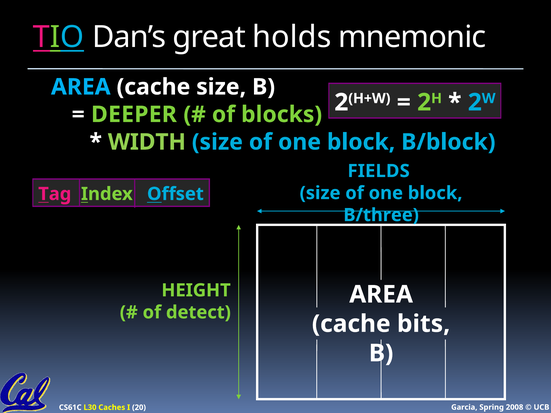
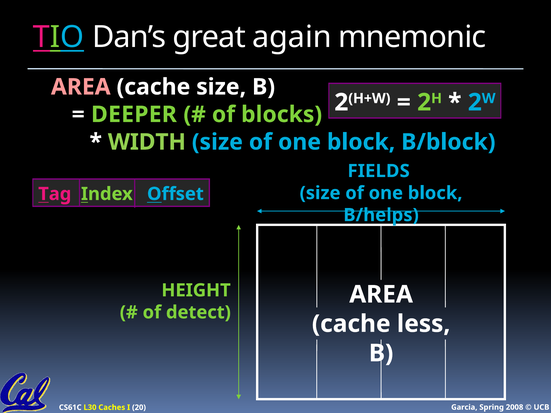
holds: holds -> again
AREA at (81, 87) colour: light blue -> pink
B/three: B/three -> B/helps
bits: bits -> less
